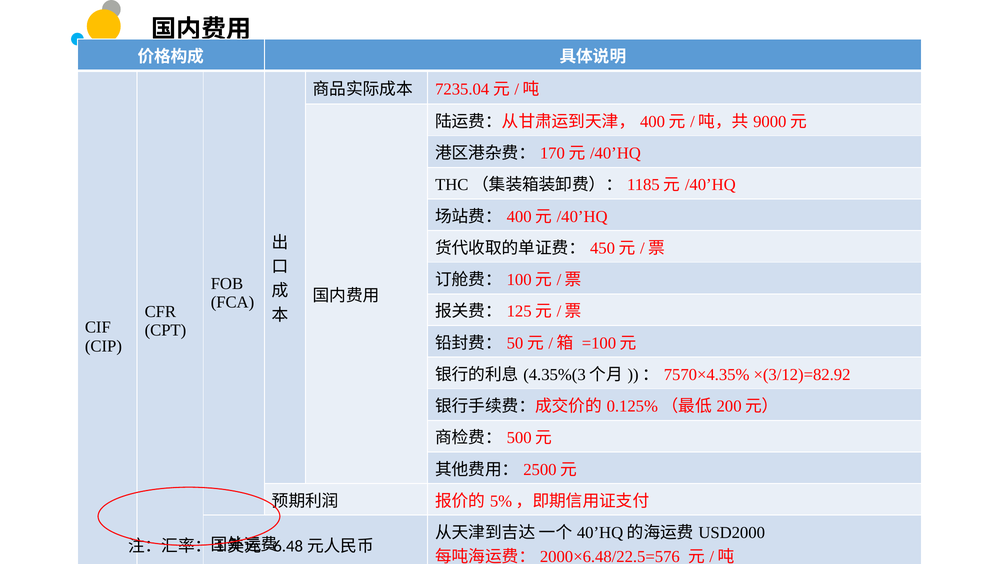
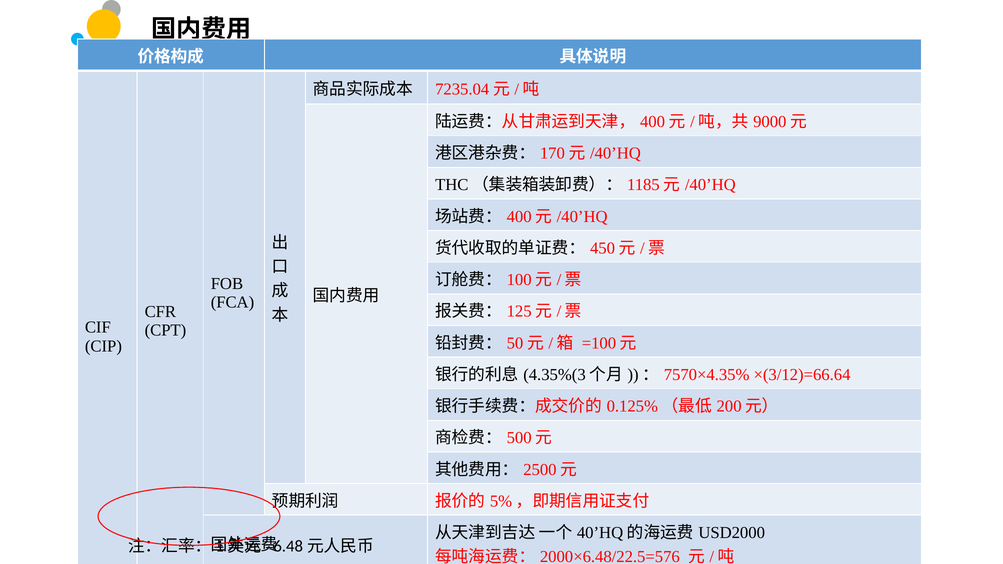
×(3/12)=82.92: ×(3/12)=82.92 -> ×(3/12)=66.64
